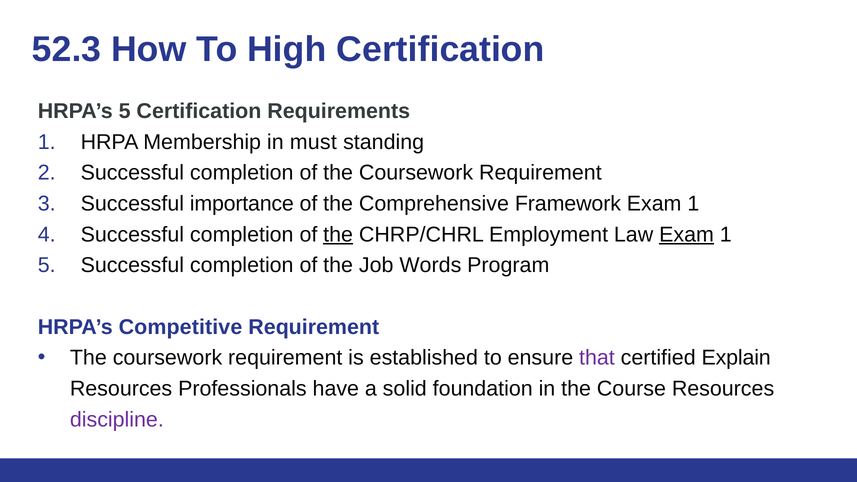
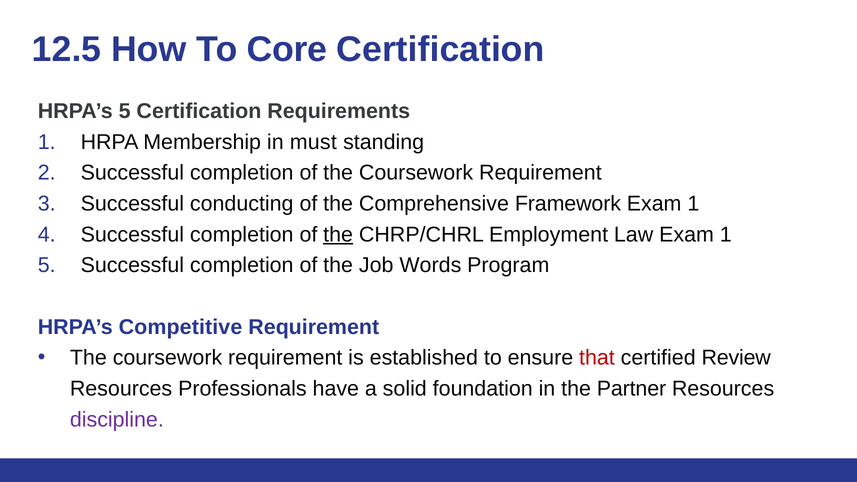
52.3: 52.3 -> 12.5
High: High -> Core
importance: importance -> conducting
Exam at (687, 235) underline: present -> none
that colour: purple -> red
Explain: Explain -> Review
Course: Course -> Partner
